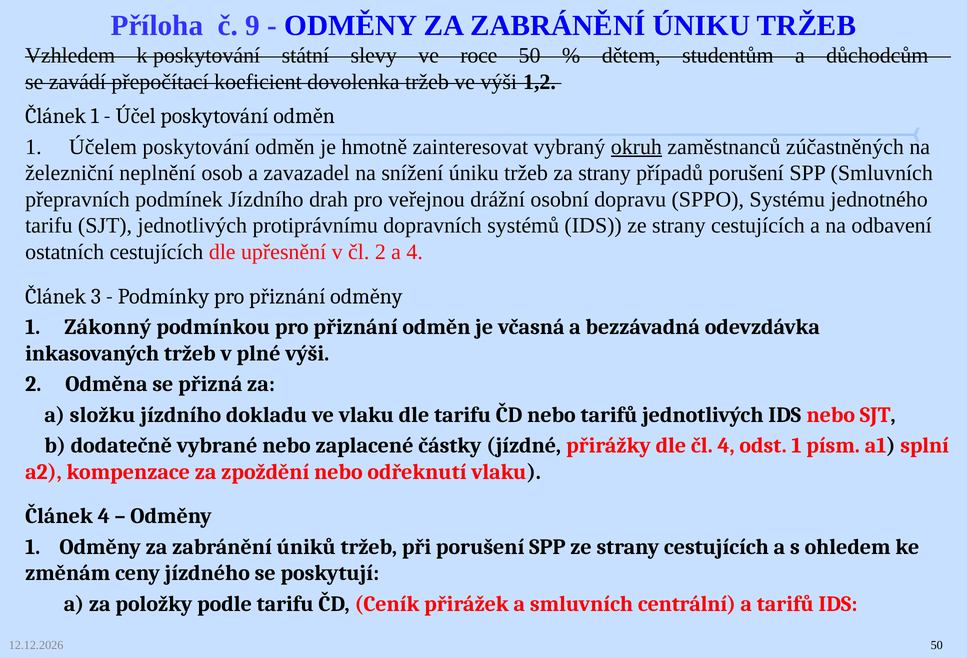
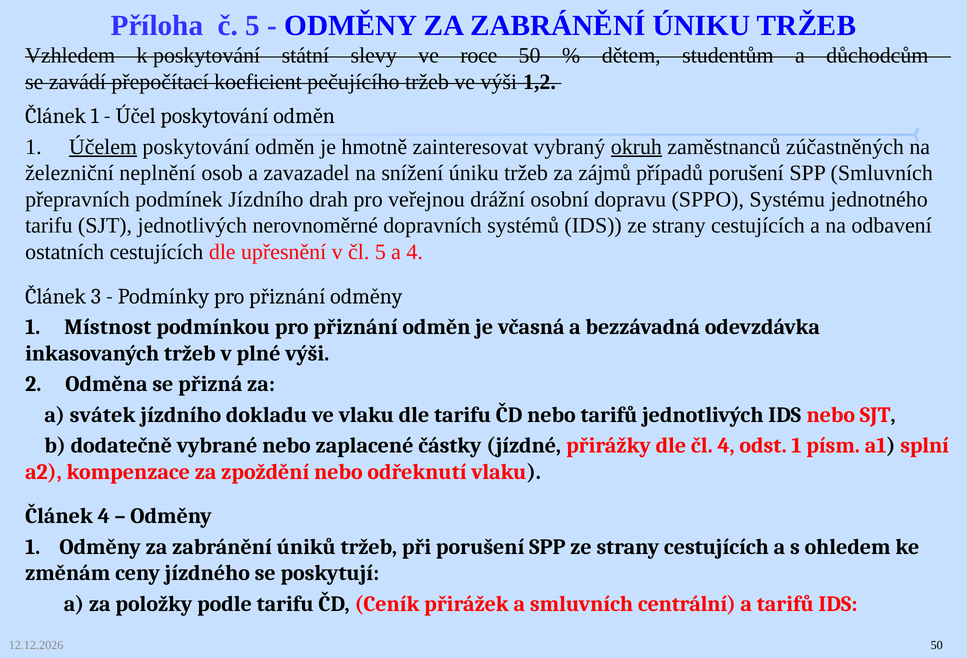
č 9: 9 -> 5
dovolenka: dovolenka -> pečujícího
Účelem underline: none -> present
za strany: strany -> zájmů
protiprávnímu: protiprávnímu -> nerovnoměrné
čl 2: 2 -> 5
Zákonný: Zákonný -> Místnost
složku: složku -> svátek
